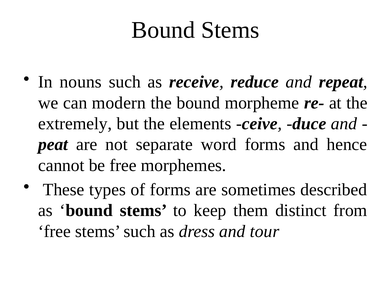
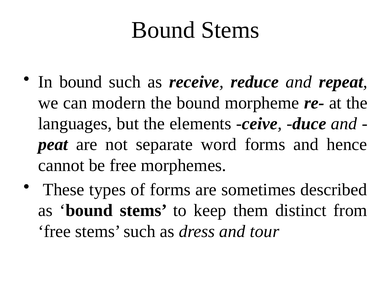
In nouns: nouns -> bound
extremely: extremely -> languages
